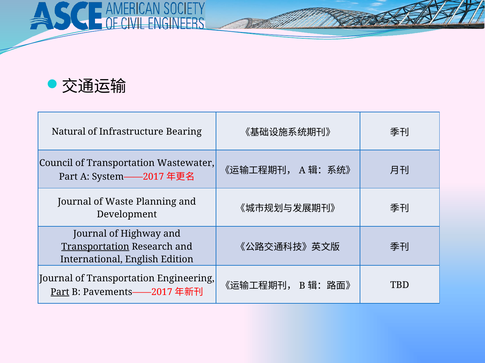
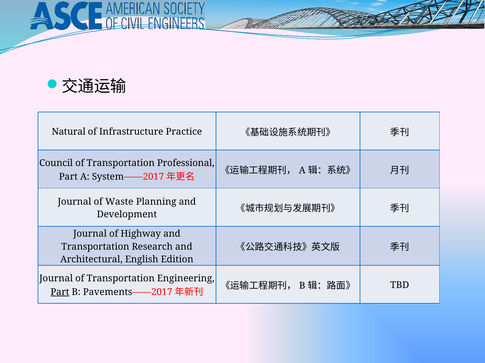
Bearing: Bearing -> Practice
Wastewater: Wastewater -> Professional
Transportation at (95, 247) underline: present -> none
International: International -> Architectural
